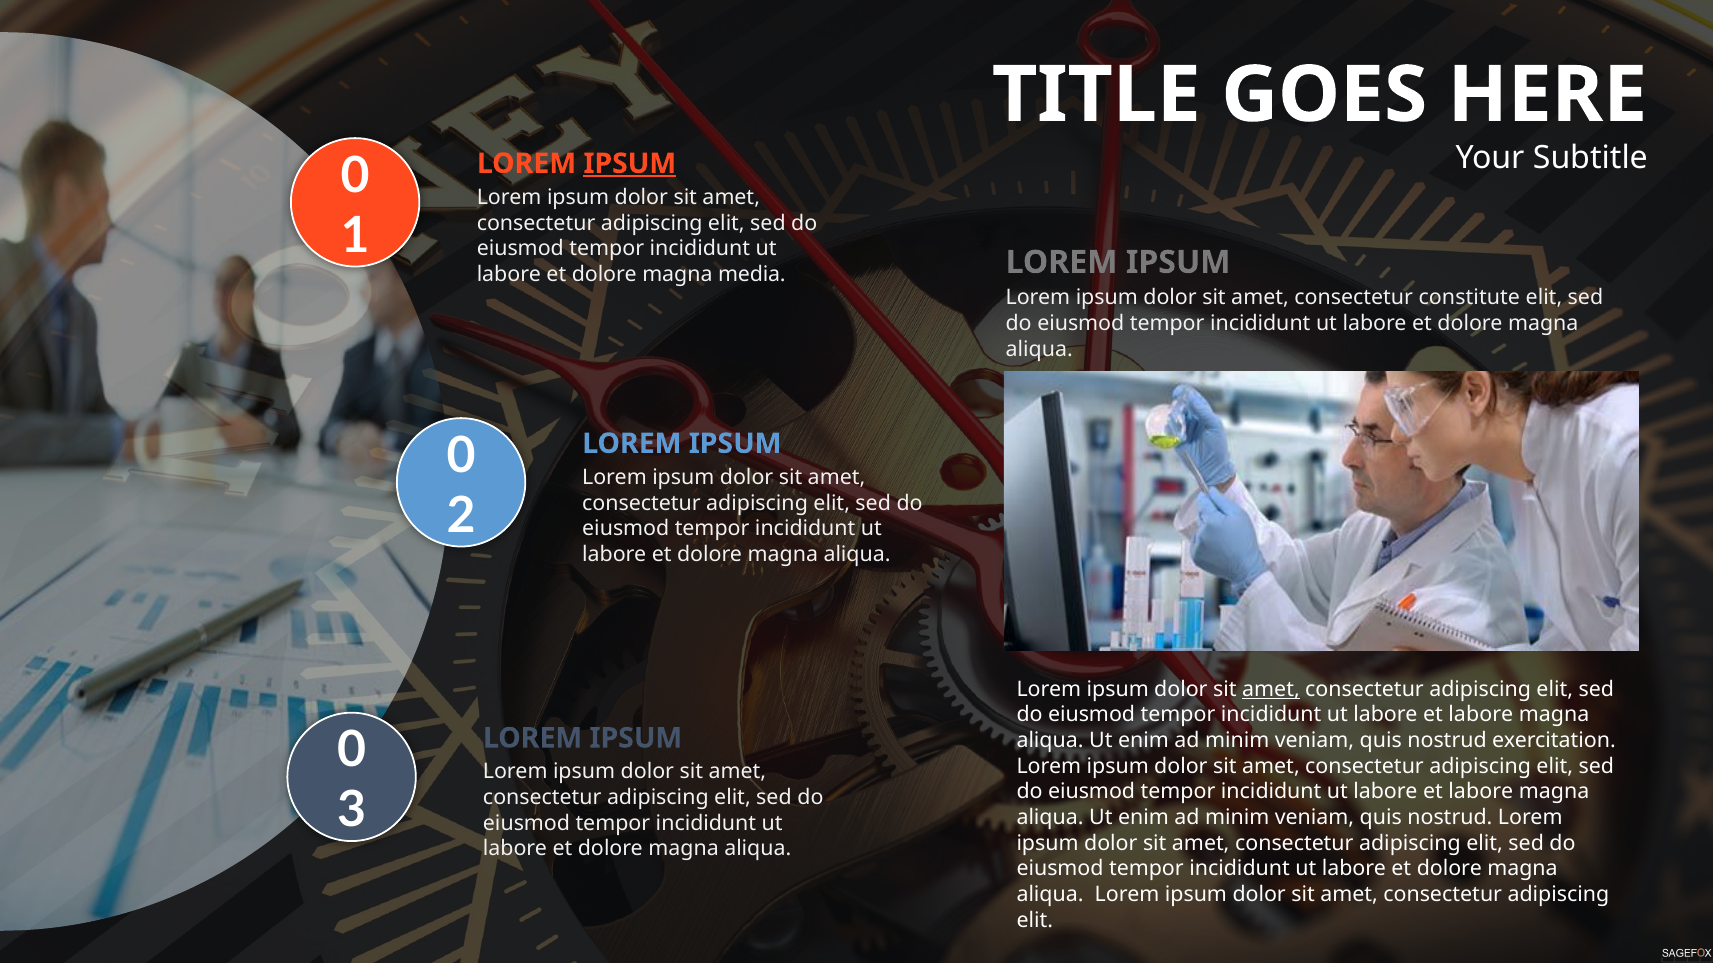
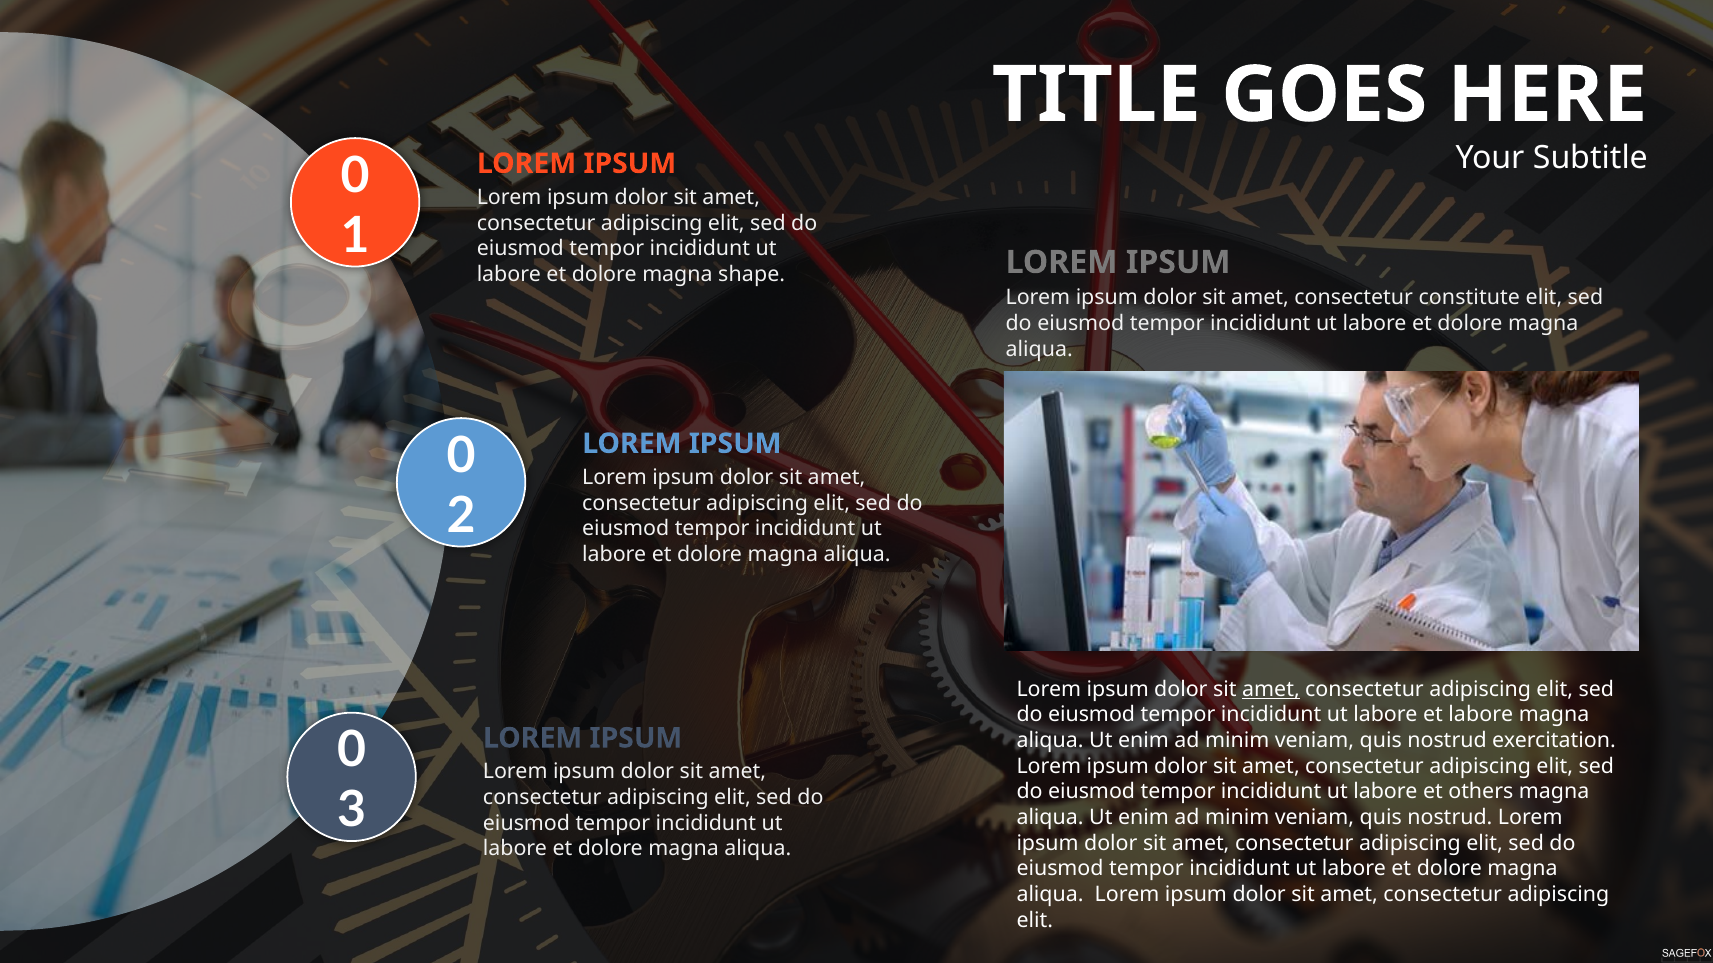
IPSUM at (630, 164) underline: present -> none
media: media -> shape
labore at (1481, 792): labore -> others
